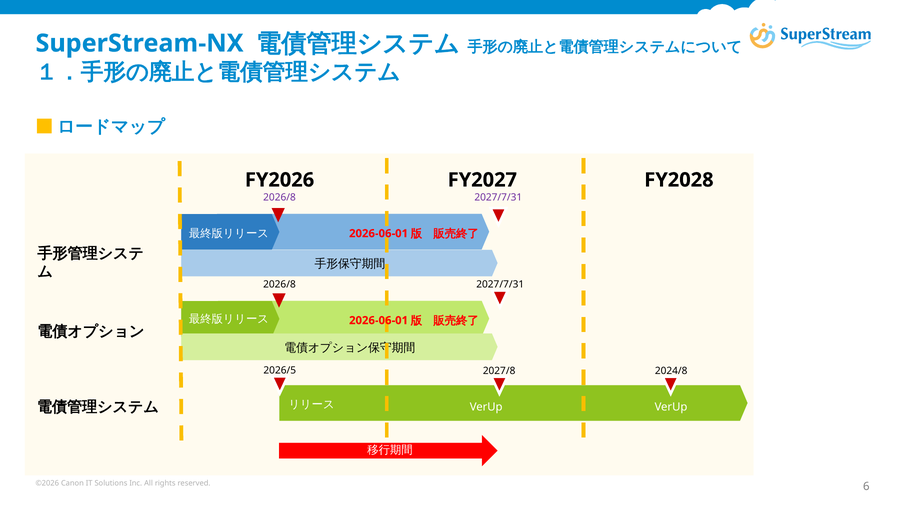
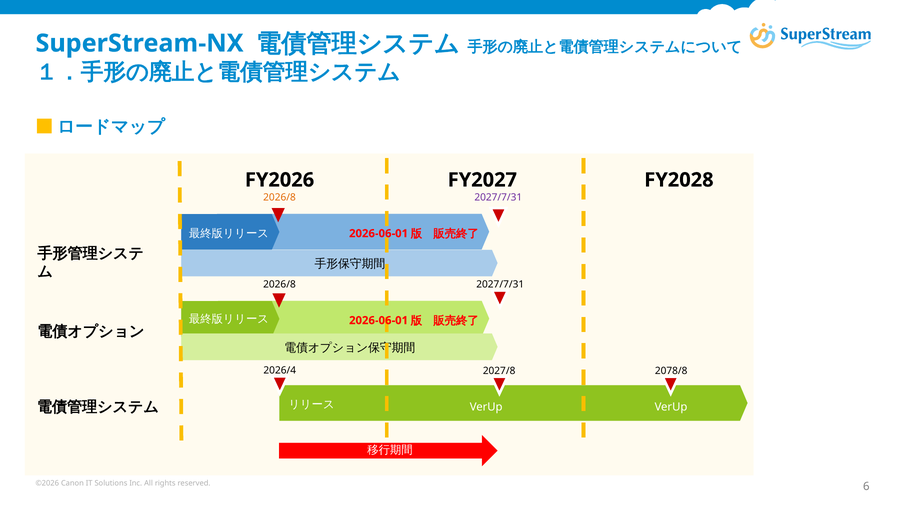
2026/8 at (280, 198) colour: purple -> orange
2026/5: 2026/5 -> 2026/4
2024/8: 2024/8 -> 2078/8
